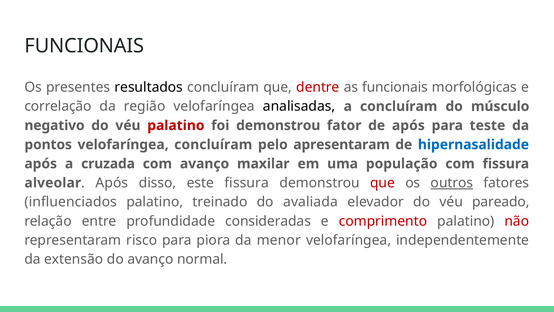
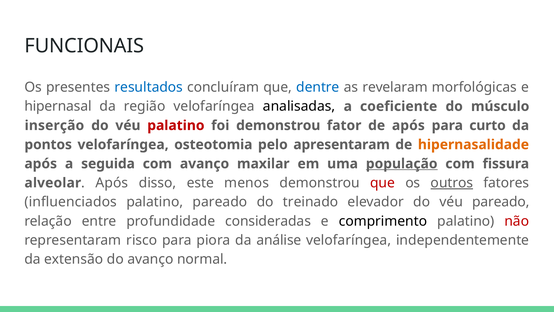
resultados colour: black -> blue
dentre colour: red -> blue
as funcionais: funcionais -> revelaram
correlação: correlação -> hipernasal
a concluíram: concluíram -> coeficiente
negativo: negativo -> inserção
teste: teste -> curto
velofaríngea concluíram: concluíram -> osteotomia
hipernasalidade colour: blue -> orange
cruzada: cruzada -> seguida
população underline: none -> present
este fissura: fissura -> menos
palatino treinado: treinado -> pareado
avaliada: avaliada -> treinado
comprimento colour: red -> black
menor: menor -> análise
